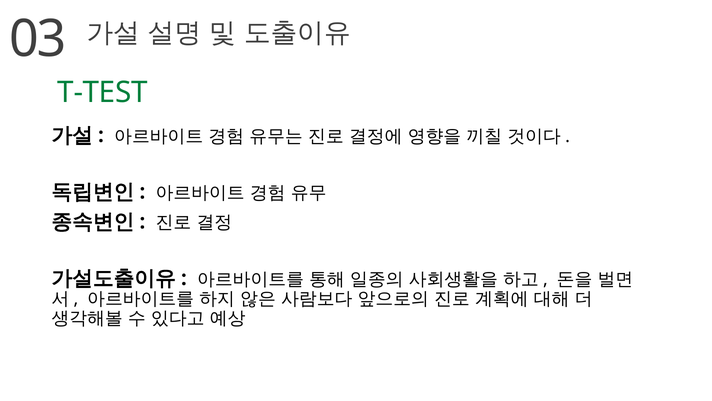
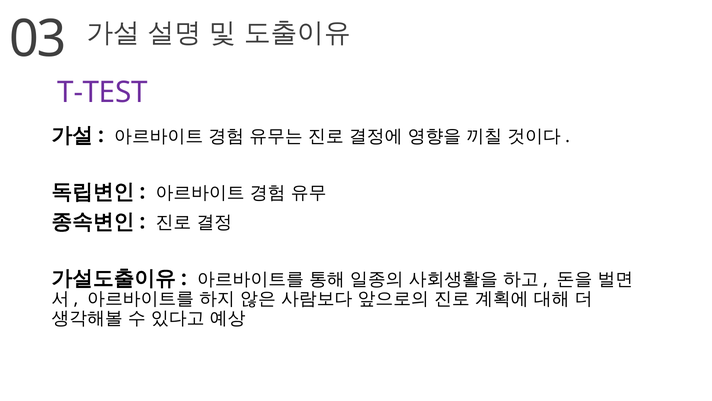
T-TEST colour: green -> purple
